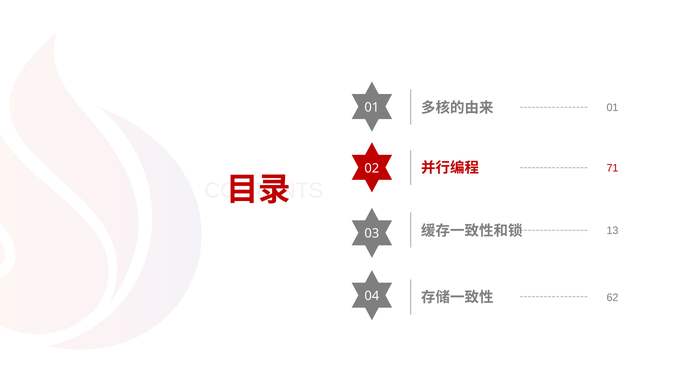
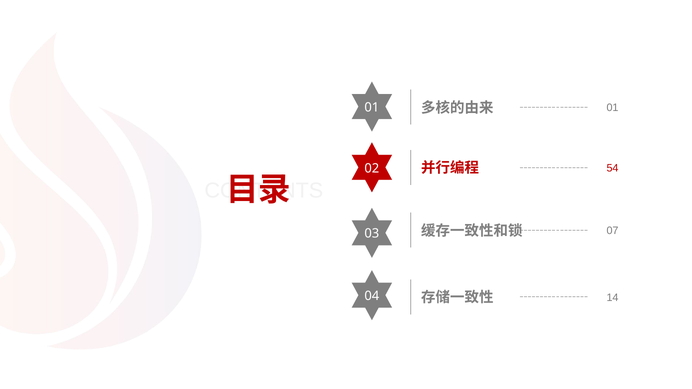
71: 71 -> 54
13: 13 -> 07
62: 62 -> 14
